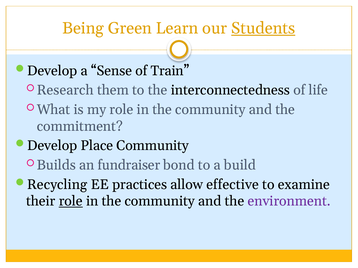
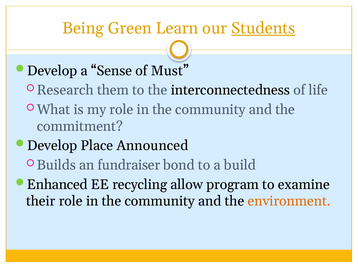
Train: Train -> Must
Place Community: Community -> Announced
Recycling: Recycling -> Enhanced
practices: practices -> recycling
effective: effective -> program
role at (71, 202) underline: present -> none
environment colour: purple -> orange
